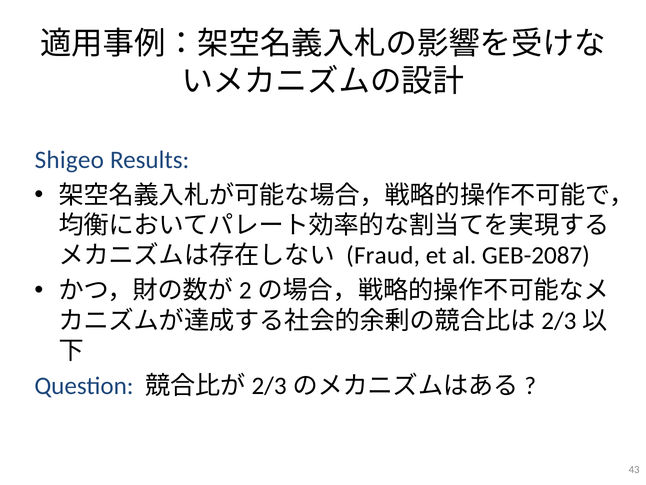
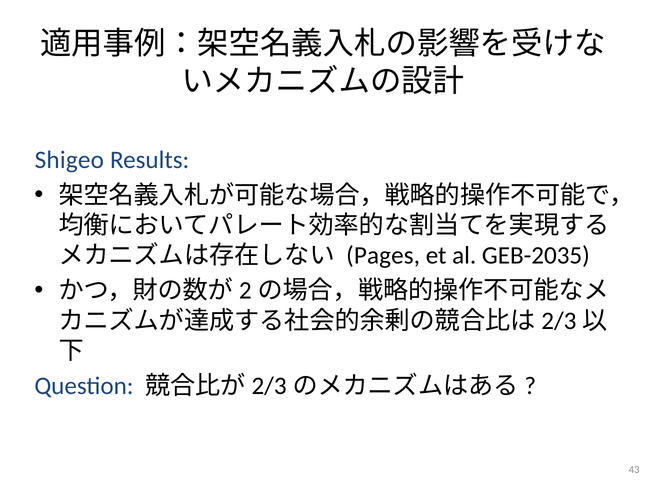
Fraud: Fraud -> Pages
GEB-2087: GEB-2087 -> GEB-2035
